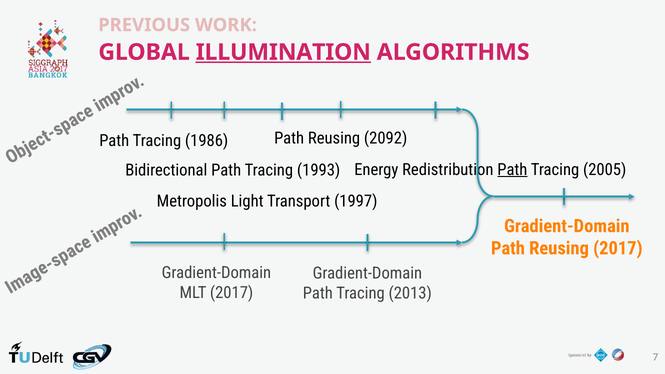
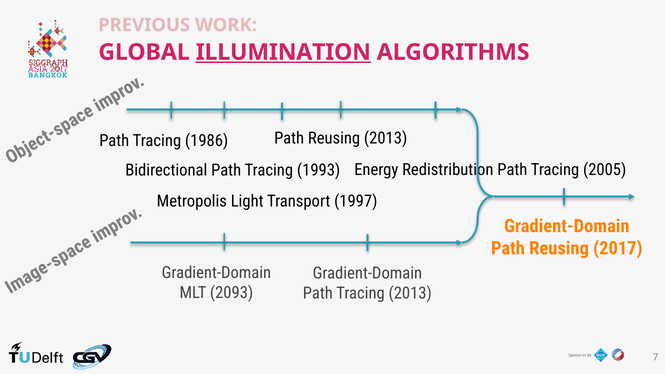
Reusing 2092: 2092 -> 2013
Path at (512, 170) underline: present -> none
MLT 2017: 2017 -> 2093
